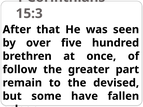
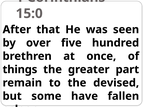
15:3: 15:3 -> 15:0
follow: follow -> things
